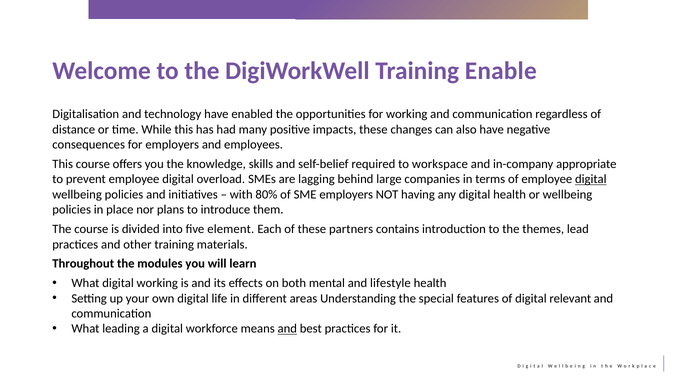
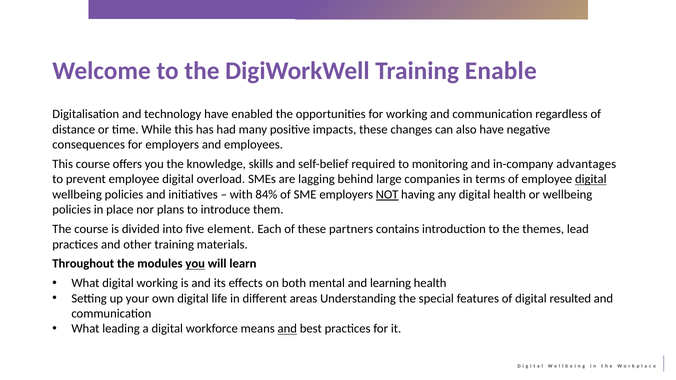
workspace: workspace -> monitoring
appropriate: appropriate -> advantages
80%: 80% -> 84%
NOT underline: none -> present
you at (195, 264) underline: none -> present
lifestyle: lifestyle -> learning
relevant: relevant -> resulted
